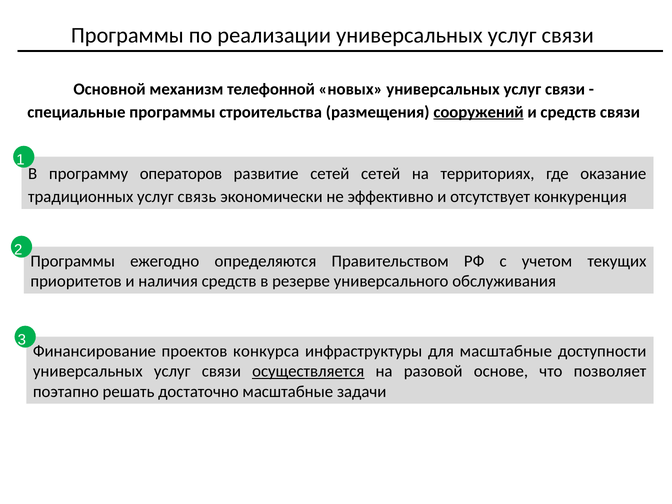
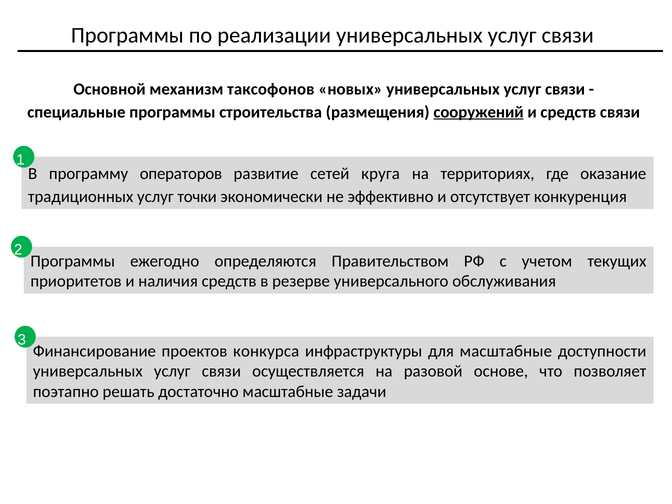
телефонной: телефонной -> таксофонов
сетей сетей: сетей -> круга
связь: связь -> точки
осуществляется underline: present -> none
